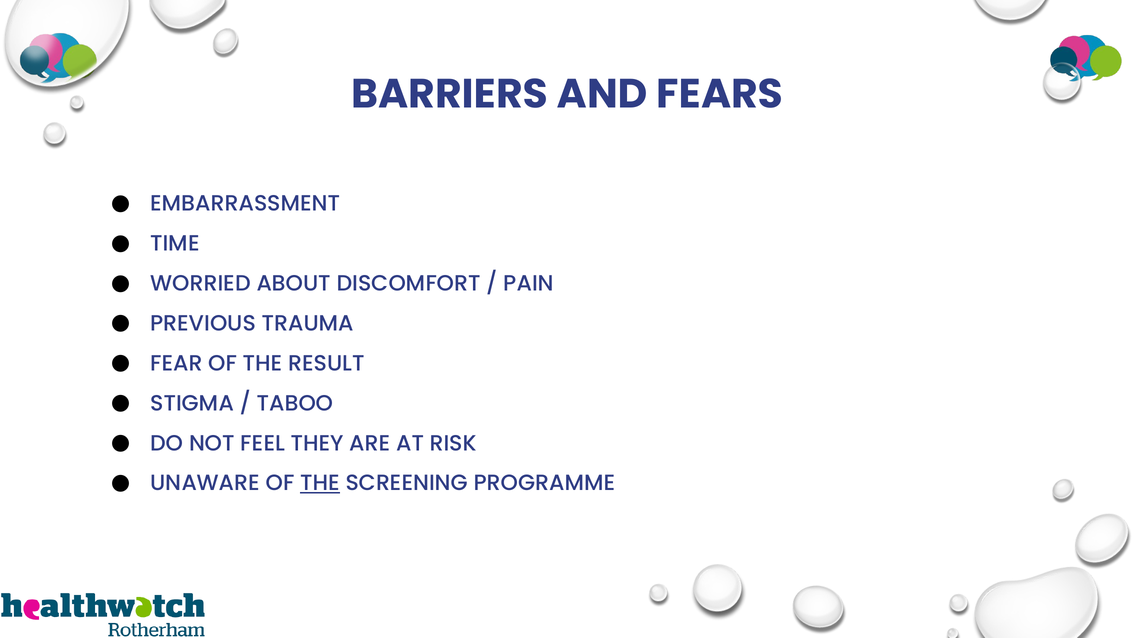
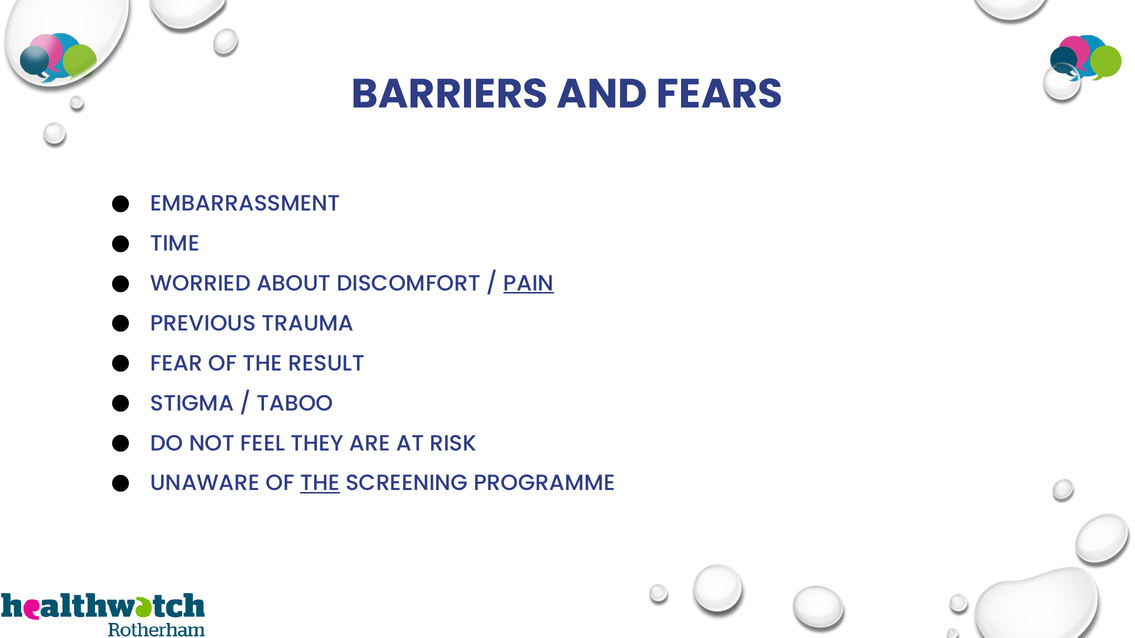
PAIN underline: none -> present
